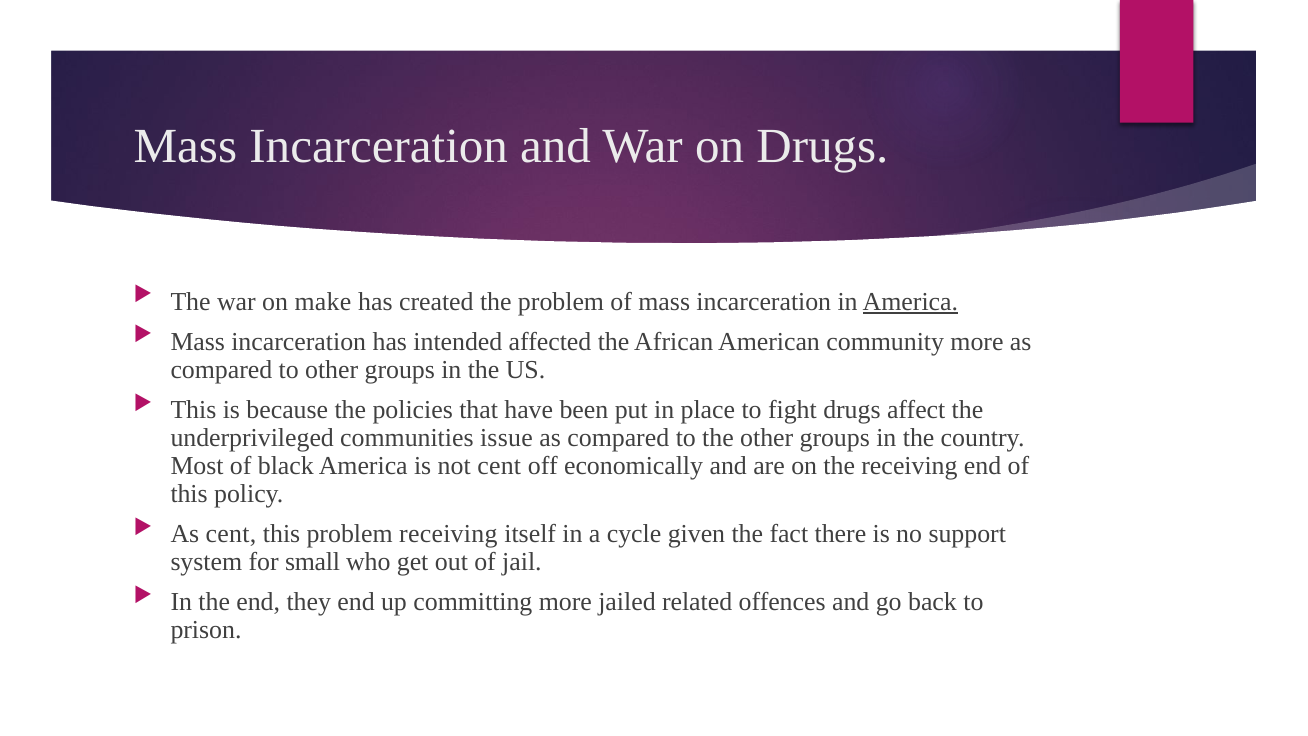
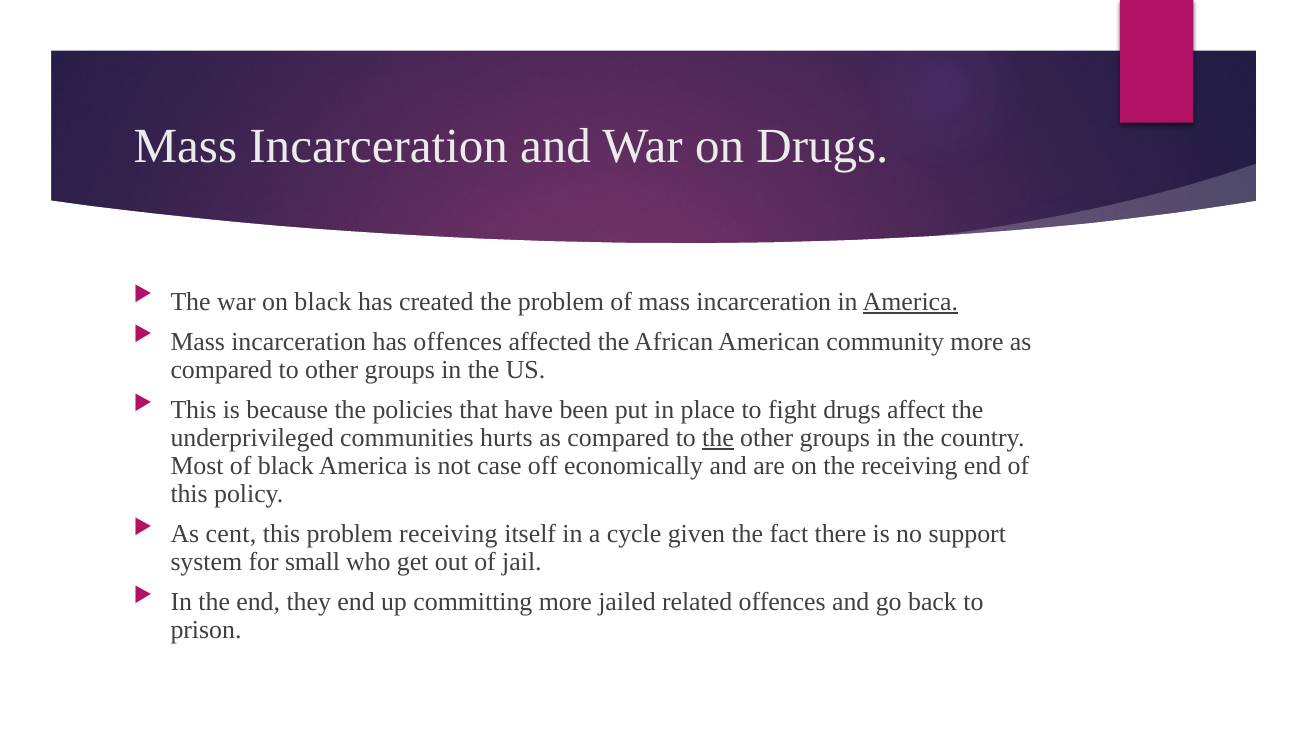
on make: make -> black
has intended: intended -> offences
issue: issue -> hurts
the at (718, 438) underline: none -> present
not cent: cent -> case
